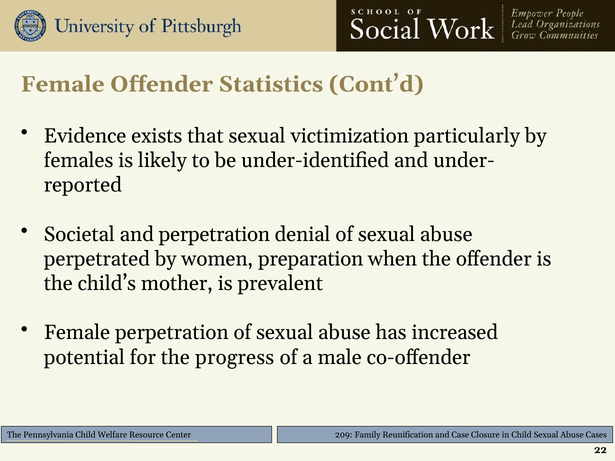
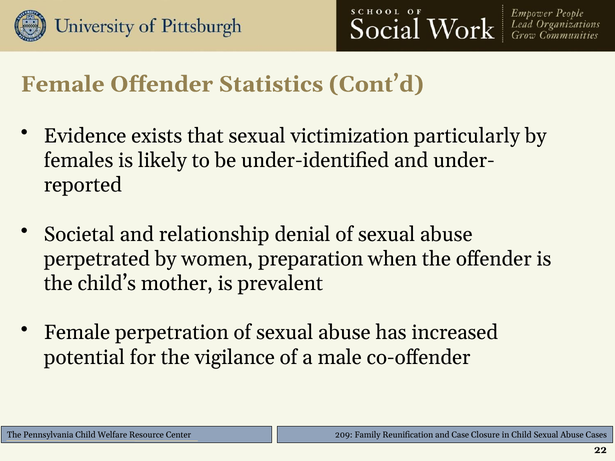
and perpetration: perpetration -> relationship
progress: progress -> vigilance
